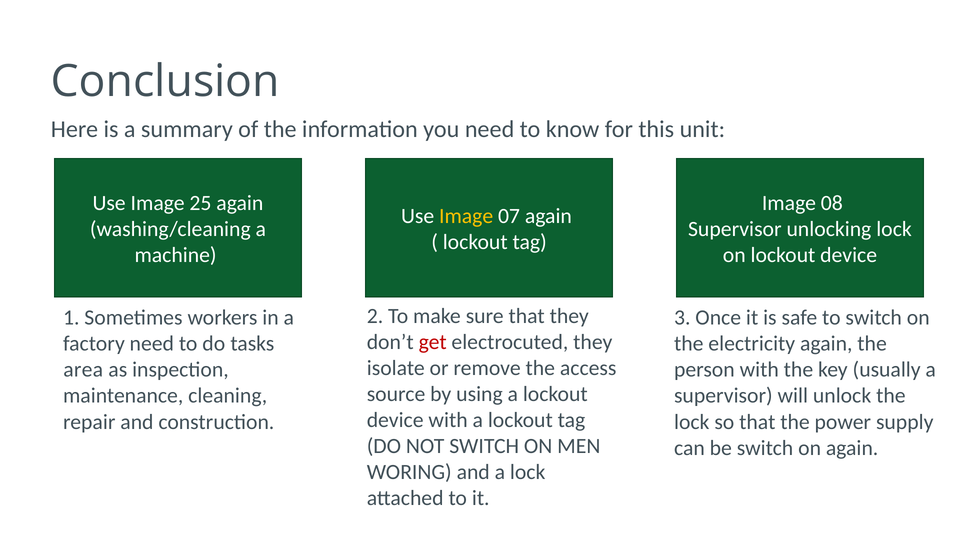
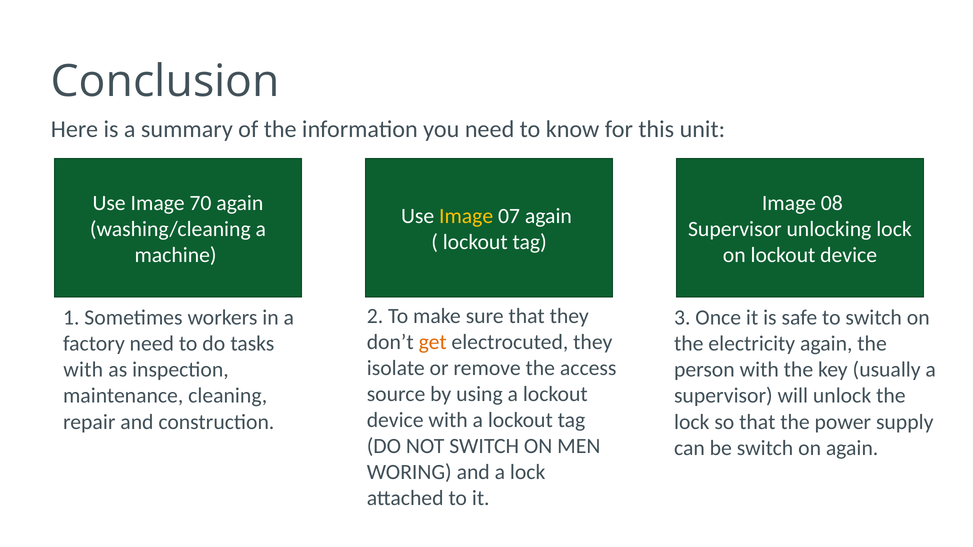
25: 25 -> 70
get colour: red -> orange
area at (83, 370): area -> with
